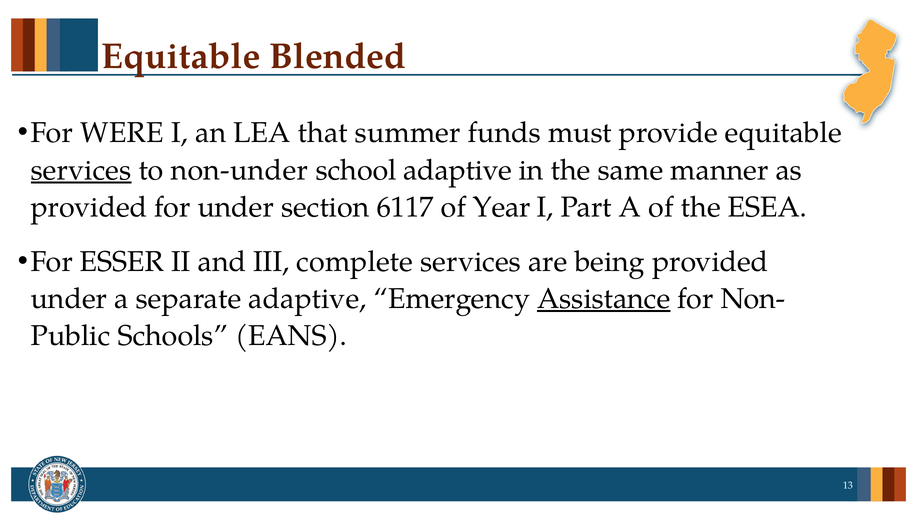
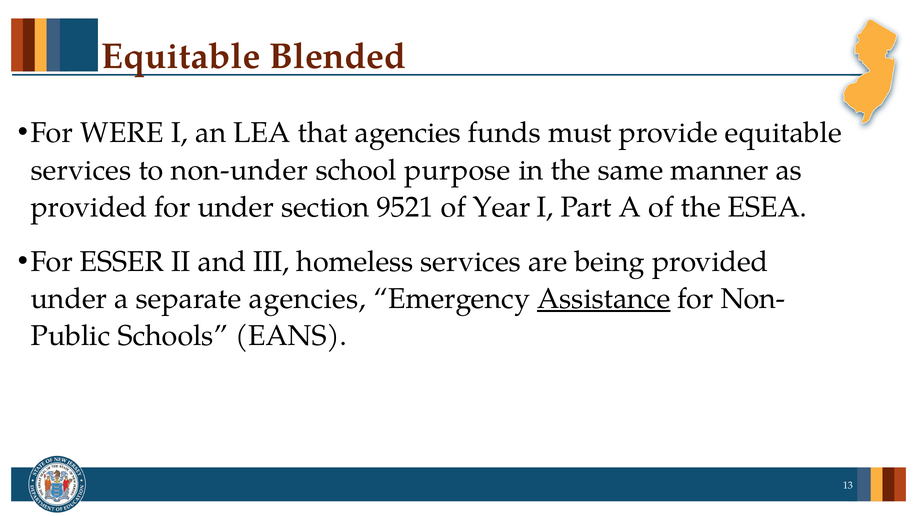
that summer: summer -> agencies
services at (81, 170) underline: present -> none
school adaptive: adaptive -> purpose
6117: 6117 -> 9521
complete: complete -> homeless
separate adaptive: adaptive -> agencies
